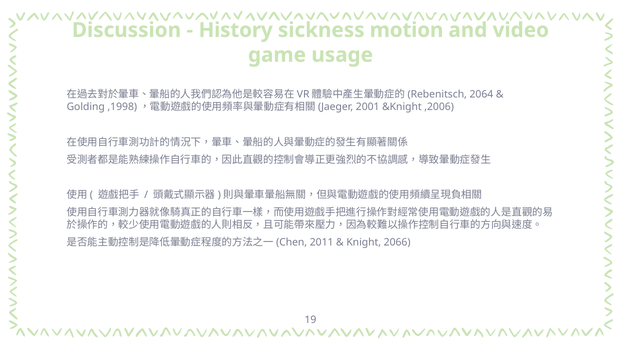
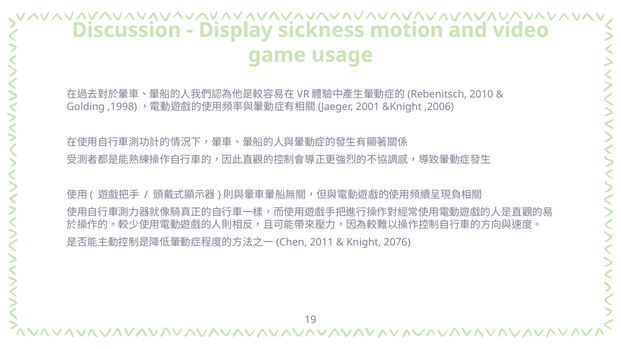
History: History -> Display
2064: 2064 -> 2010
2066: 2066 -> 2076
